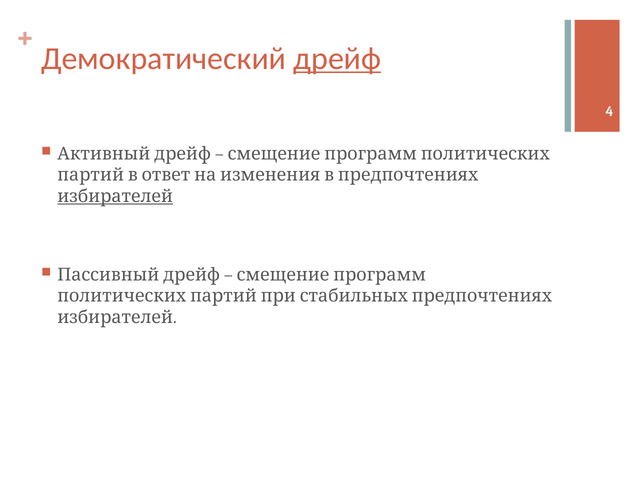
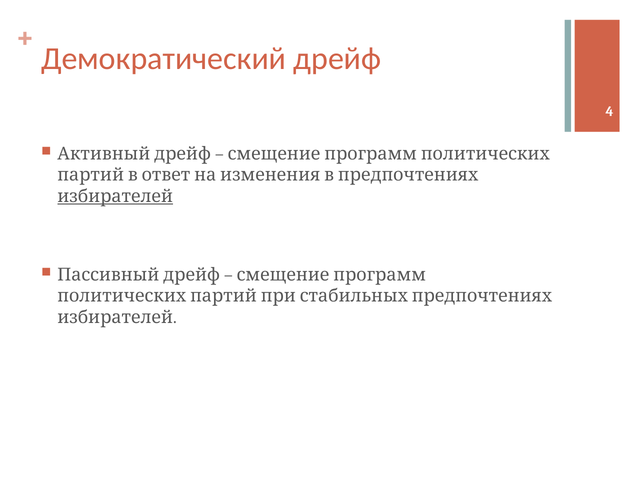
дрейф underline: present -> none
